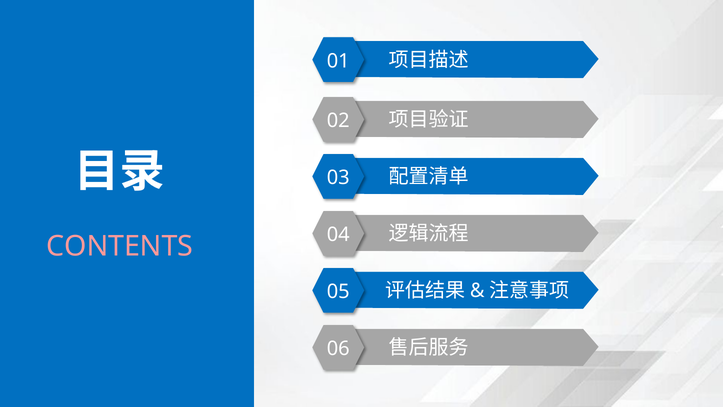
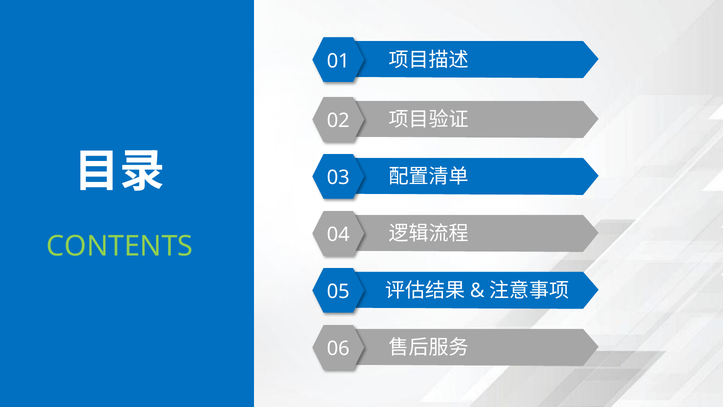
CONTENTS colour: pink -> light green
